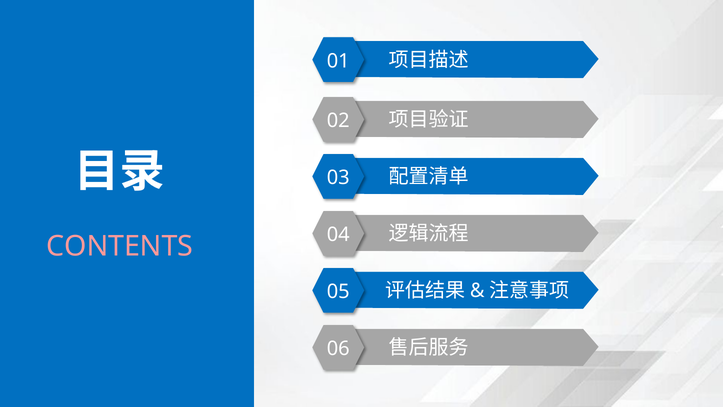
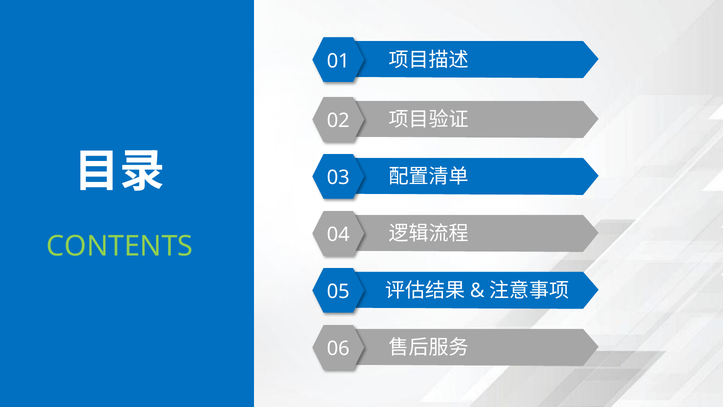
CONTENTS colour: pink -> light green
